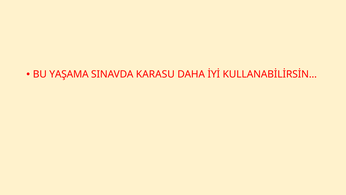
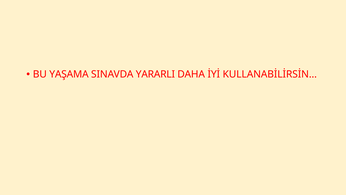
KARASU: KARASU -> YARARLI
